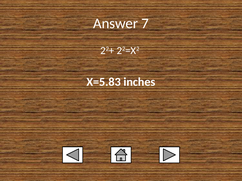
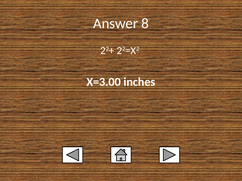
7: 7 -> 8
X=5.83: X=5.83 -> X=3.00
